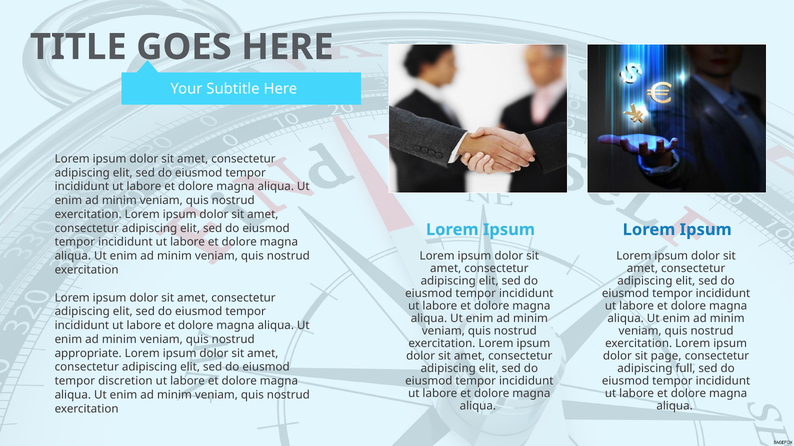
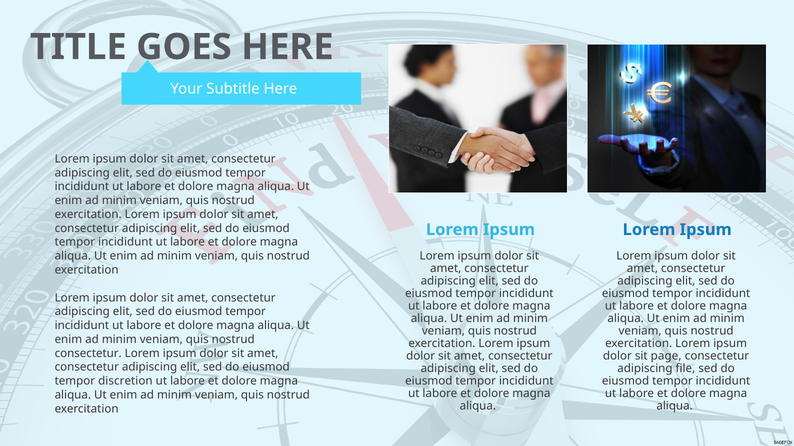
appropriate at (88, 354): appropriate -> consectetur
full: full -> file
